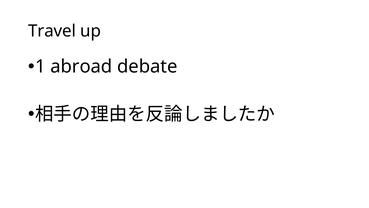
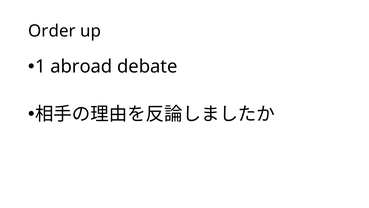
Travel: Travel -> Order
